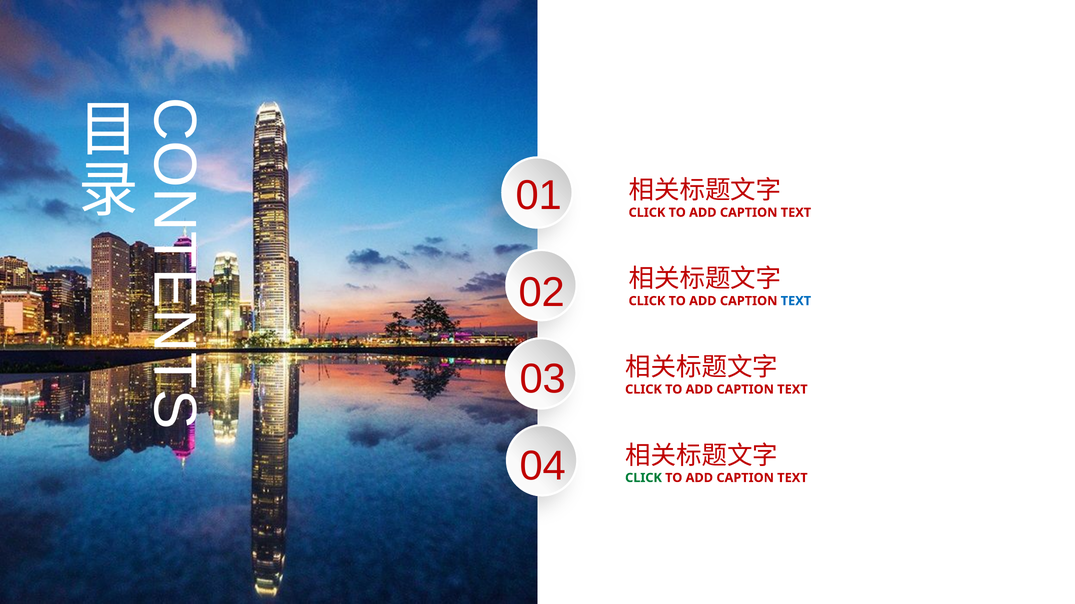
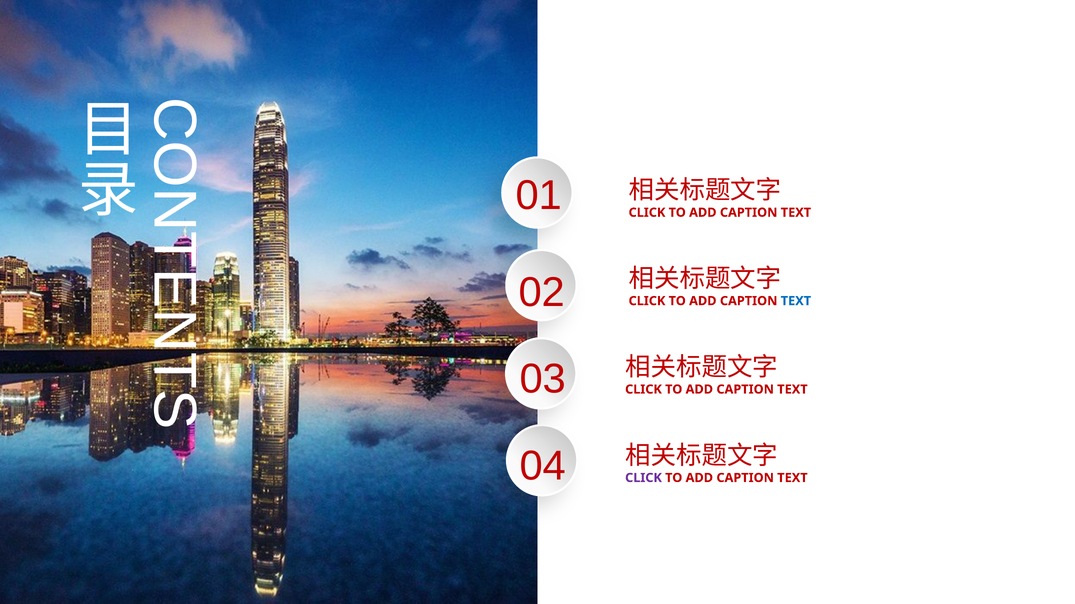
CLICK at (643, 478) colour: green -> purple
